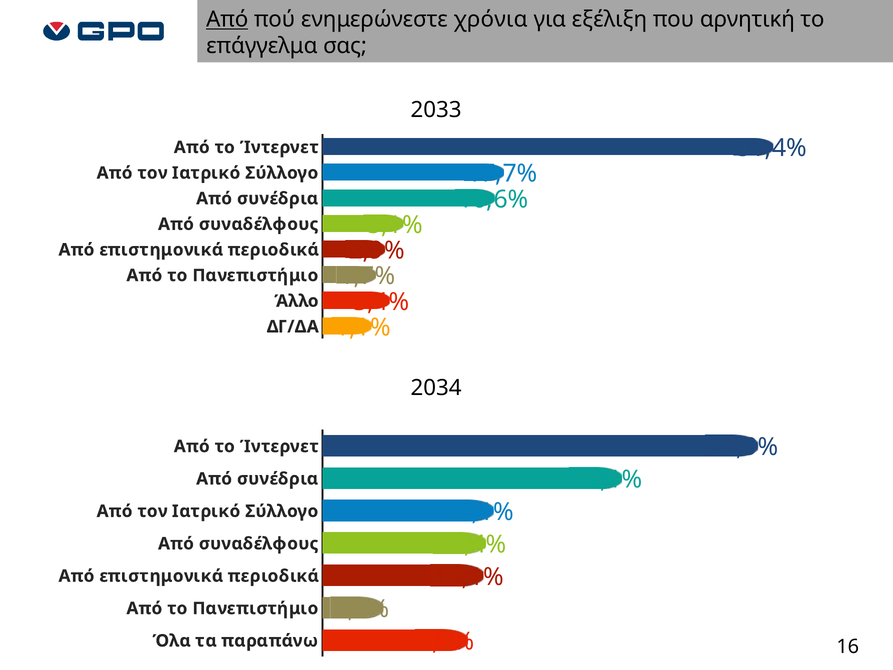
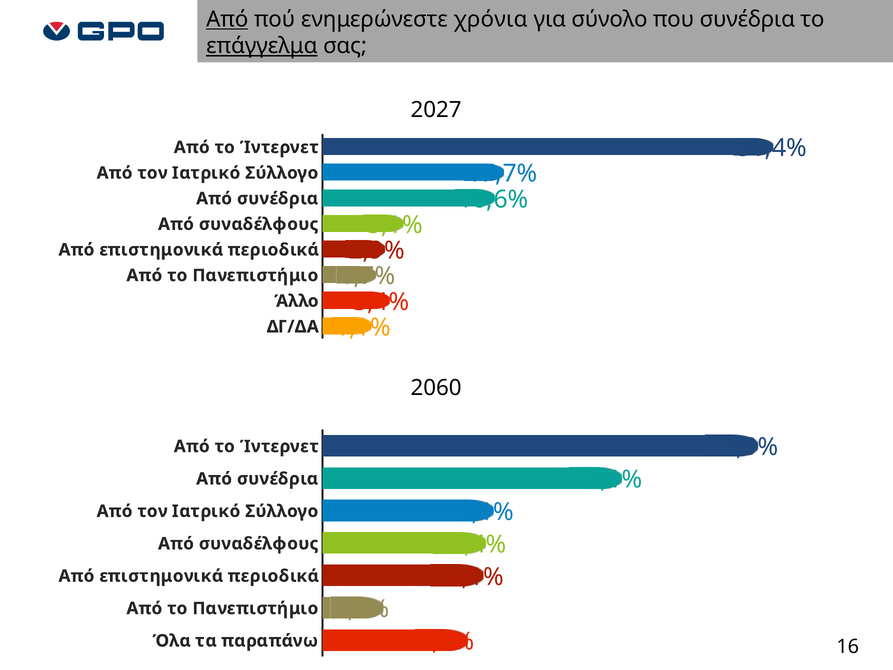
εξέλιξη: εξέλιξη -> σύνολο
που αρνητική: αρνητική -> συνέδρια
επάγγελμα underline: none -> present
2033: 2033 -> 2027
2034: 2034 -> 2060
